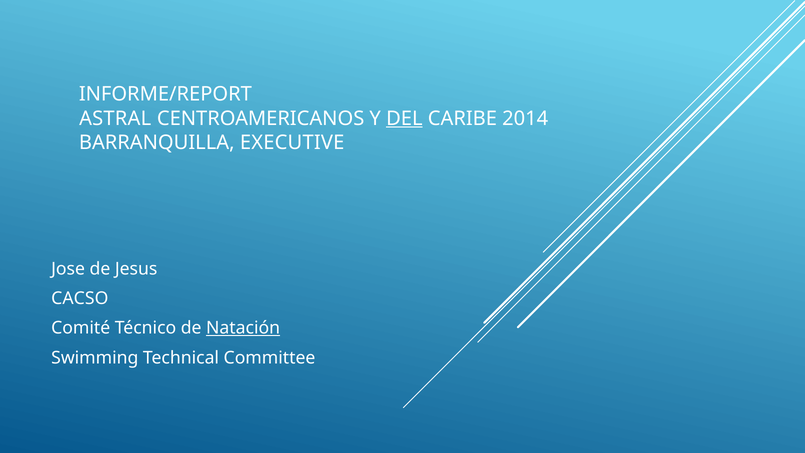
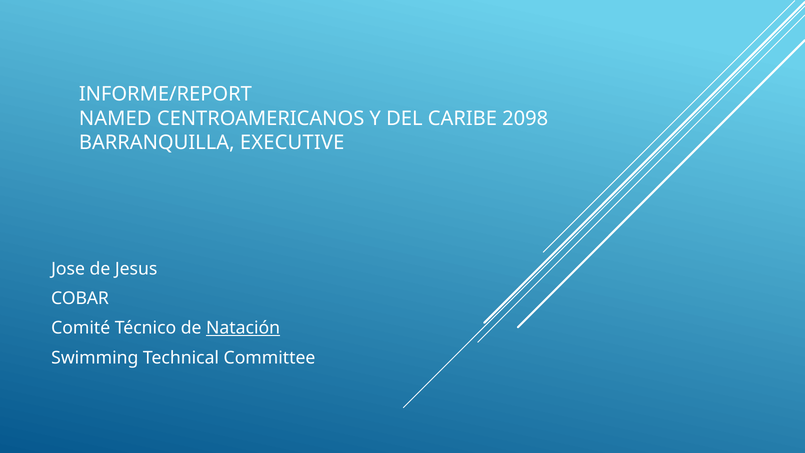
ASTRAL: ASTRAL -> NAMED
DEL underline: present -> none
2014: 2014 -> 2098
CACSO: CACSO -> COBAR
